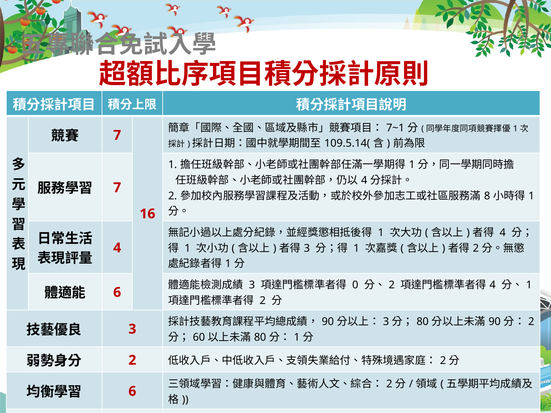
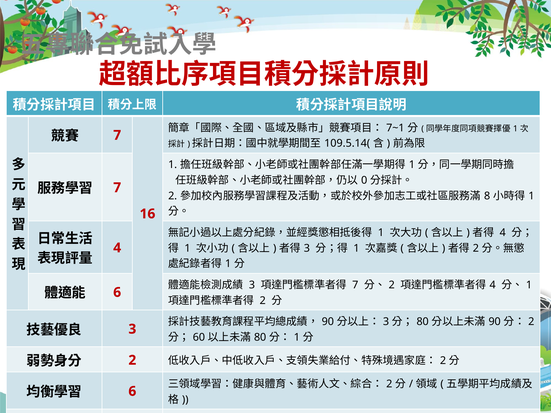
4 at (364, 180): 4 -> 0
0 at (355, 285): 0 -> 7
